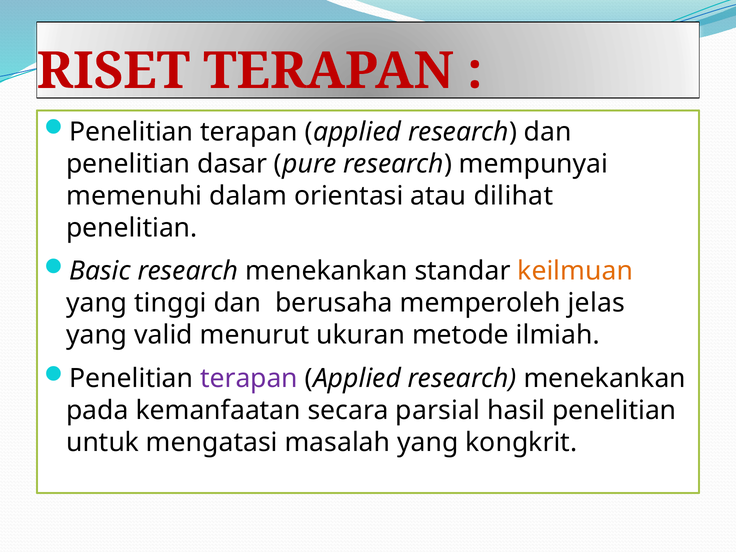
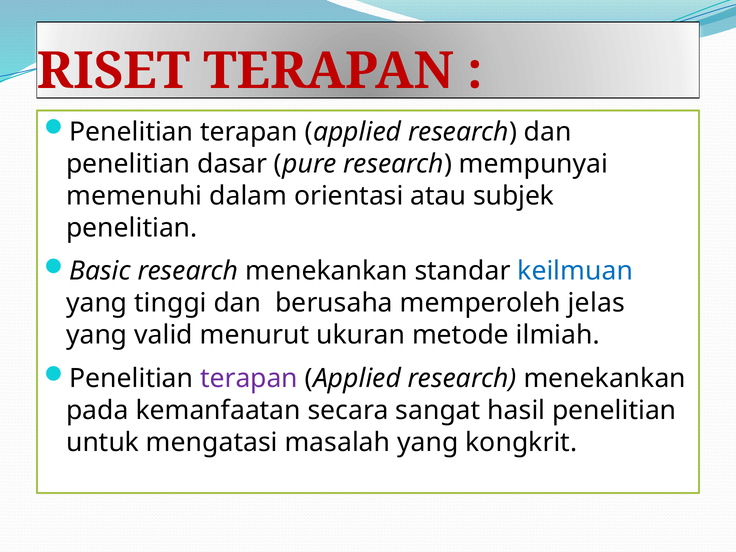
dilihat: dilihat -> subjek
keilmuan colour: orange -> blue
parsial: parsial -> sangat
